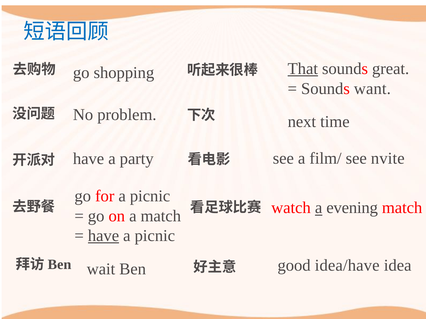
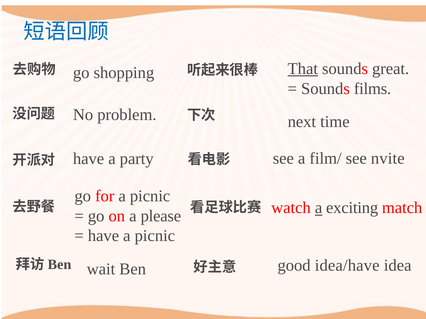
want: want -> films
evening: evening -> exciting
a match: match -> please
have at (103, 236) underline: present -> none
